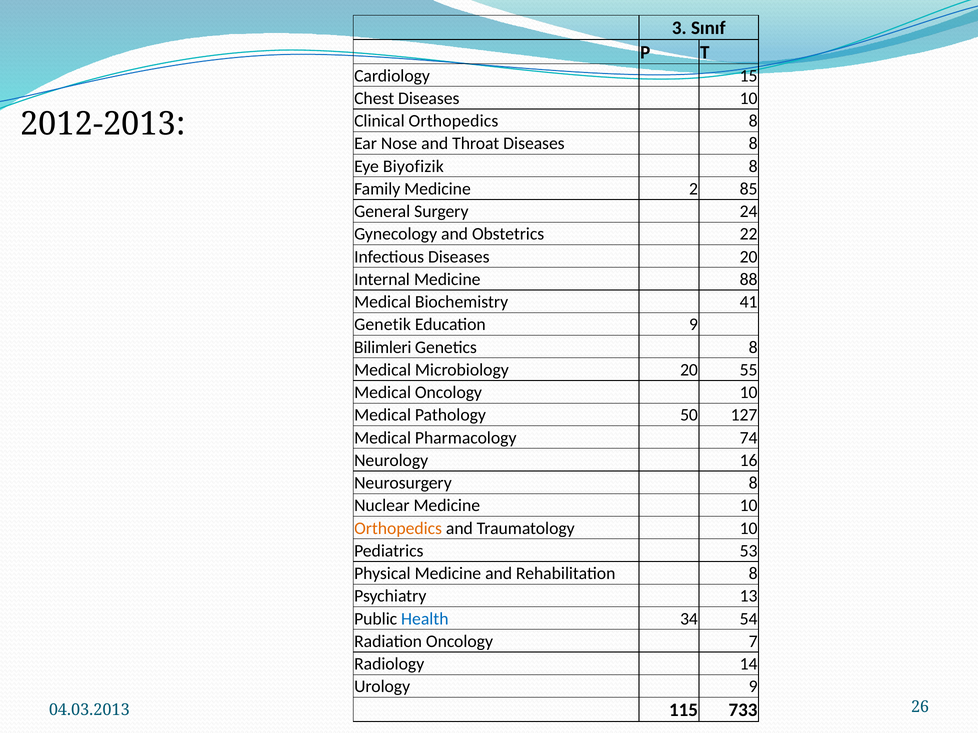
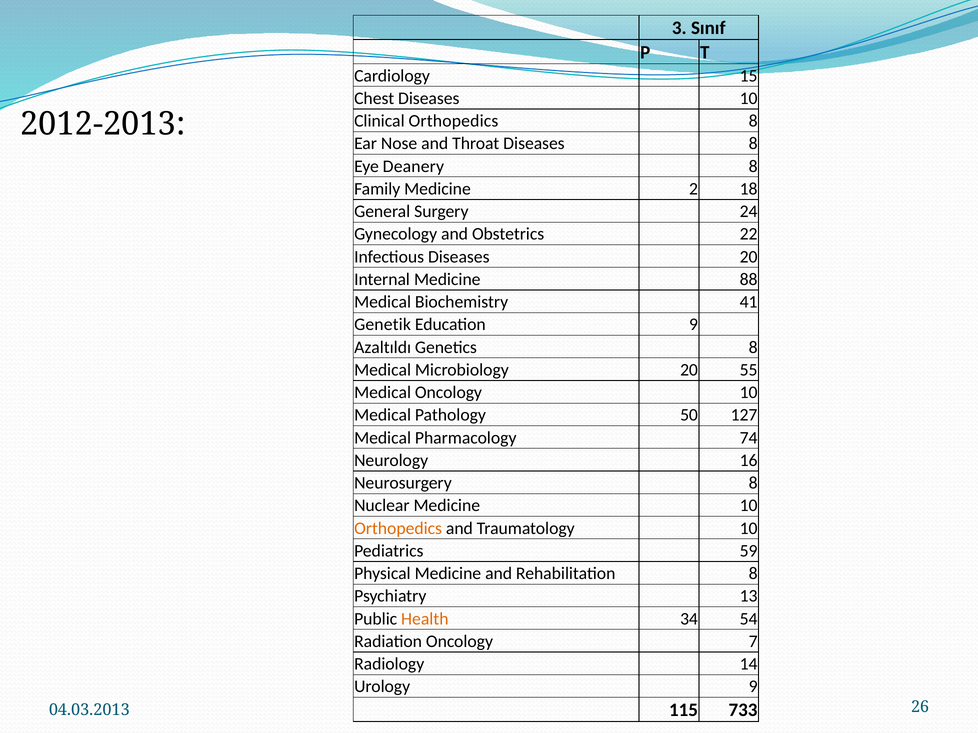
Biyofizik: Biyofizik -> Deanery
85: 85 -> 18
Bilimleri: Bilimleri -> Azaltıldı
53: 53 -> 59
Health colour: blue -> orange
